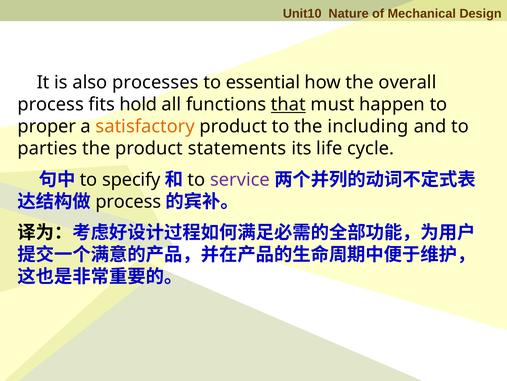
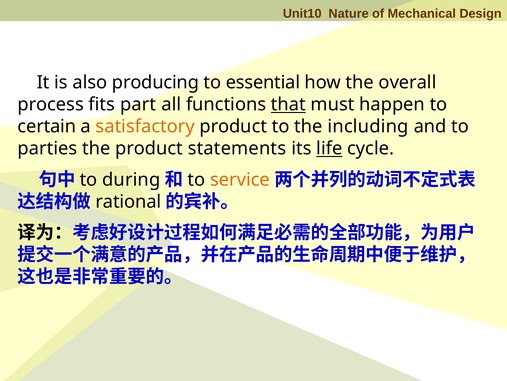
processes: processes -> producing
hold: hold -> part
proper: proper -> certain
life underline: none -> present
specify: specify -> during
service colour: purple -> orange
process at (128, 201): process -> rational
